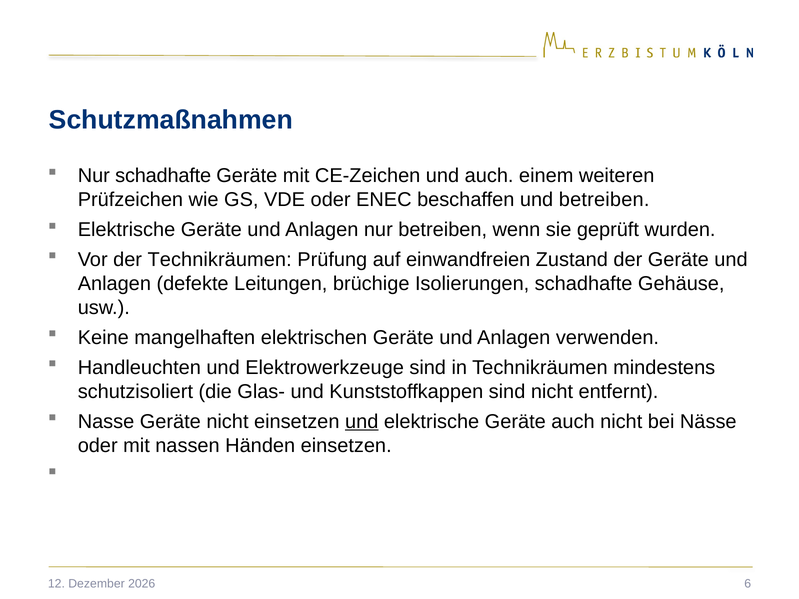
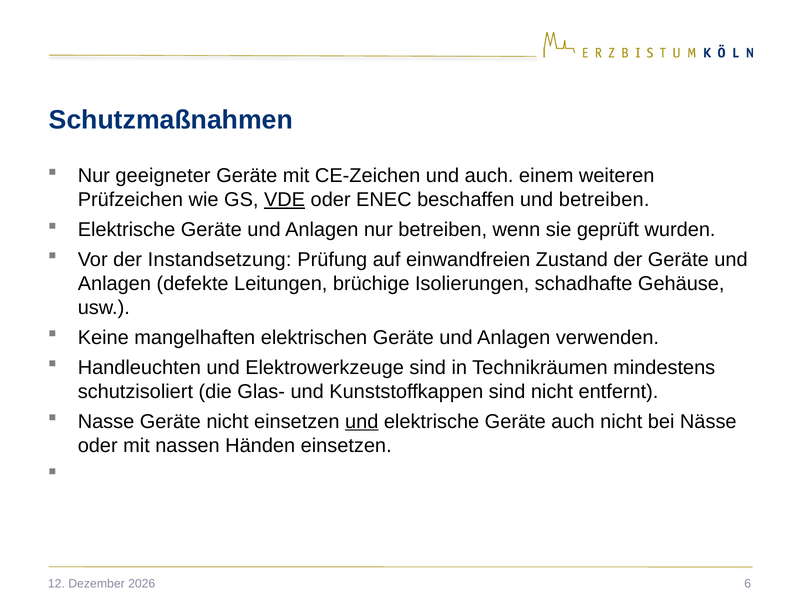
Nur schadhafte: schadhafte -> geeigneter
VDE underline: none -> present
der Technikräumen: Technikräumen -> Instandsetzung
